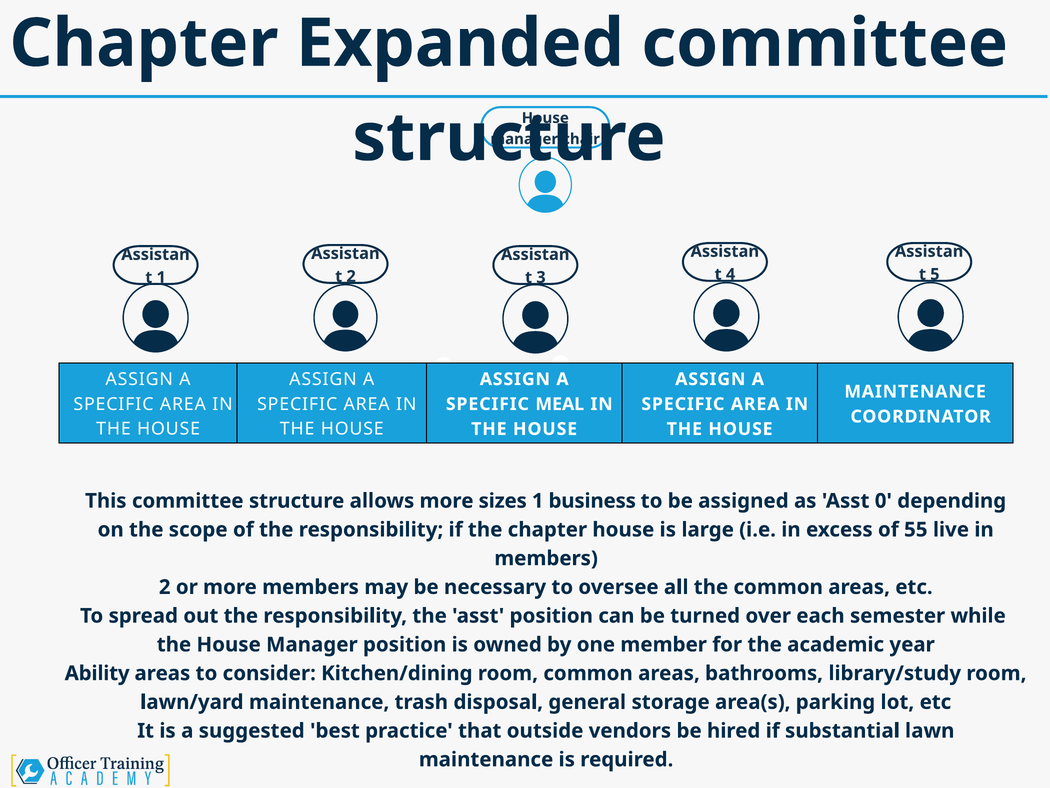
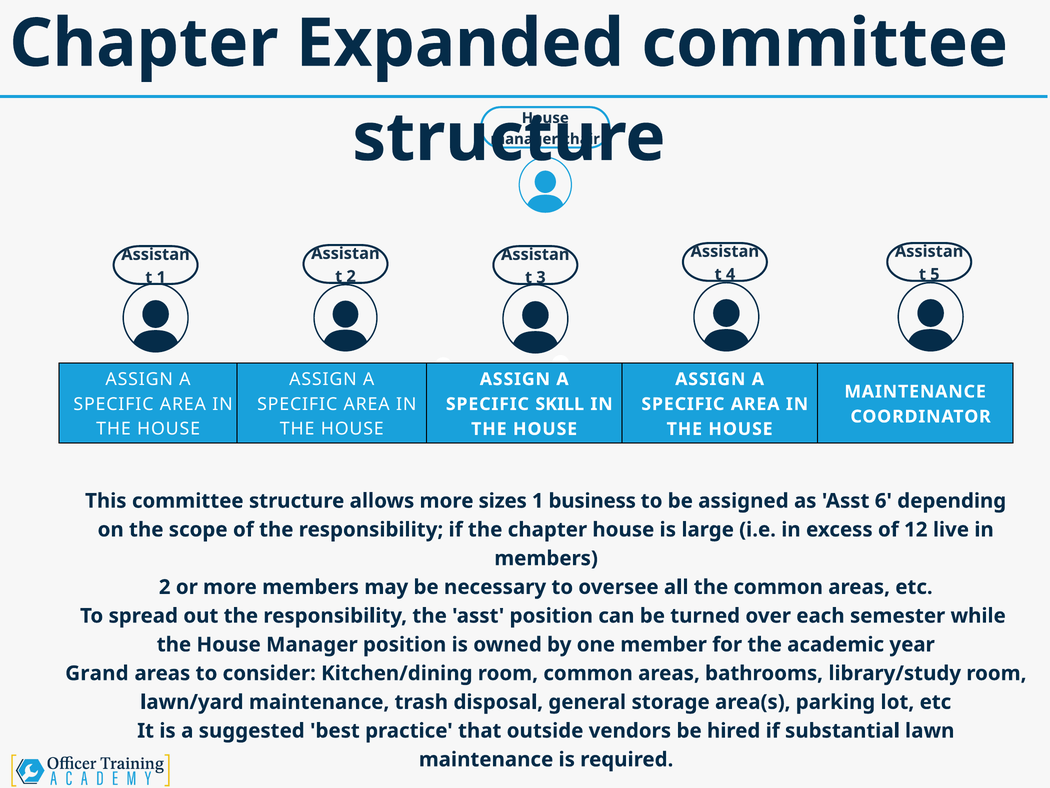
MEAL: MEAL -> SKILL
0: 0 -> 6
55: 55 -> 12
Ability: Ability -> Grand
